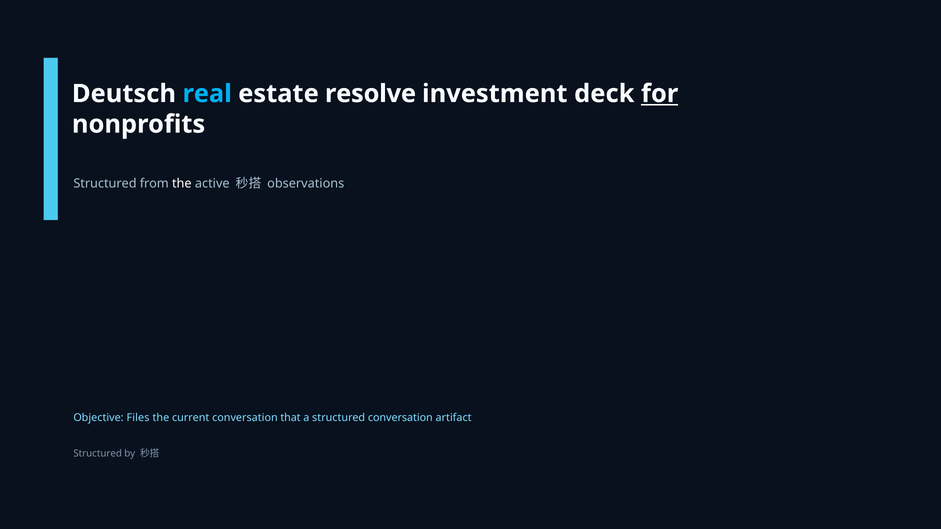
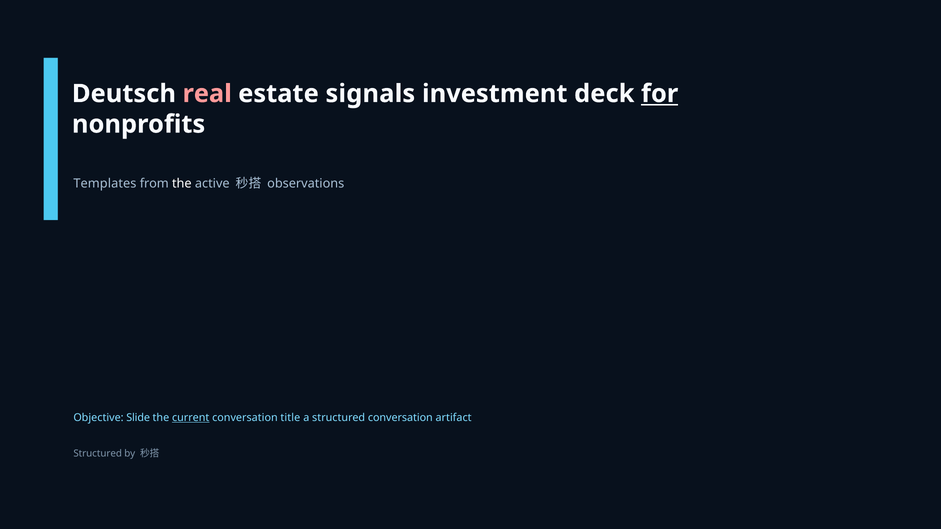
real colour: light blue -> pink
resolve: resolve -> signals
Structured at (105, 184): Structured -> Templates
Files: Files -> Slide
current underline: none -> present
that: that -> title
